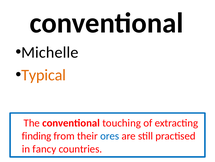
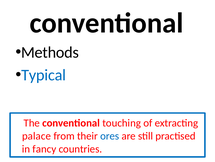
Michelle: Michelle -> Methods
Typical colour: orange -> blue
finding: finding -> palace
